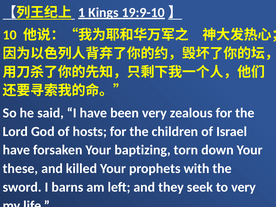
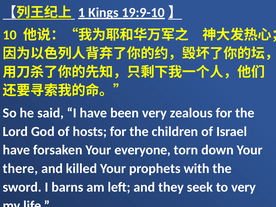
baptizing: baptizing -> everyone
these: these -> there
